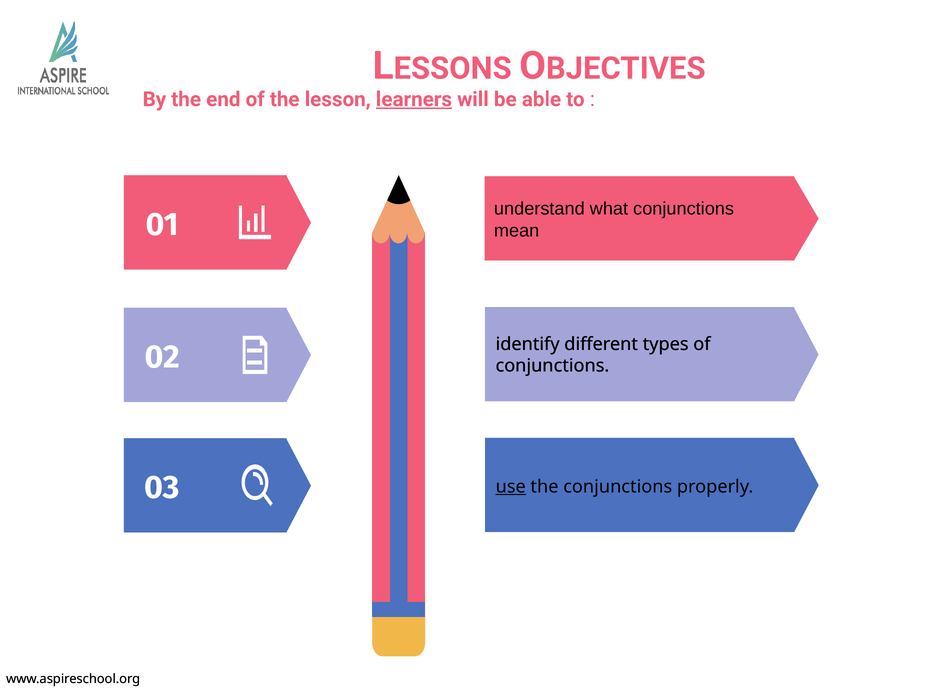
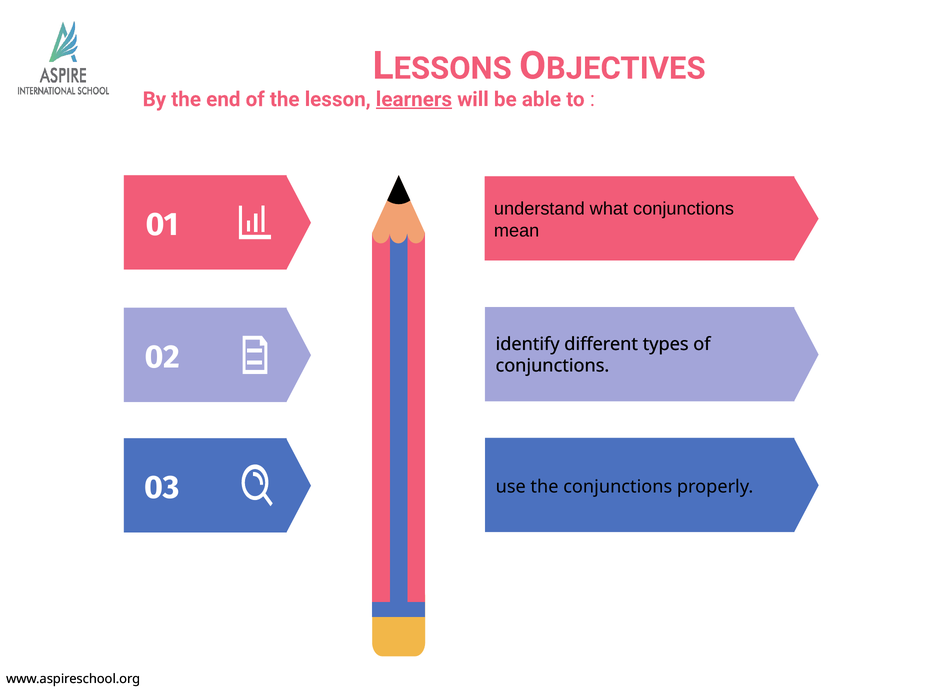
use underline: present -> none
